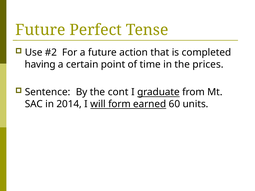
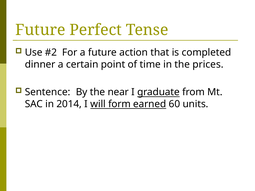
having: having -> dinner
cont: cont -> near
